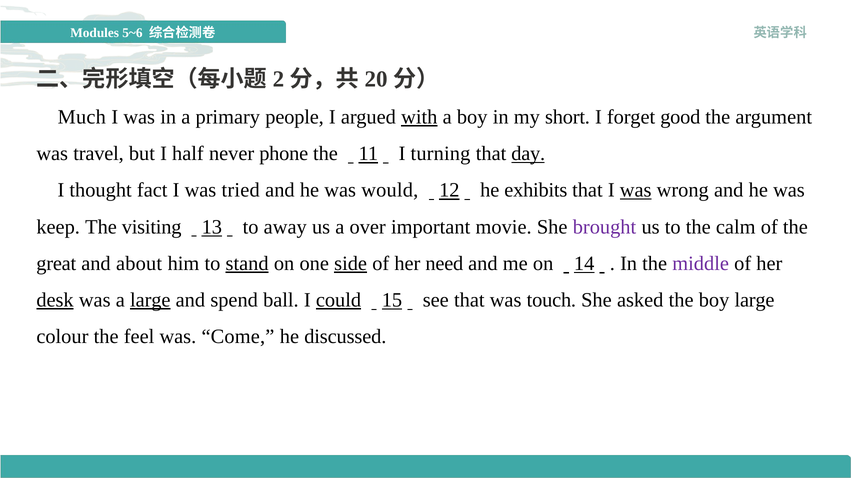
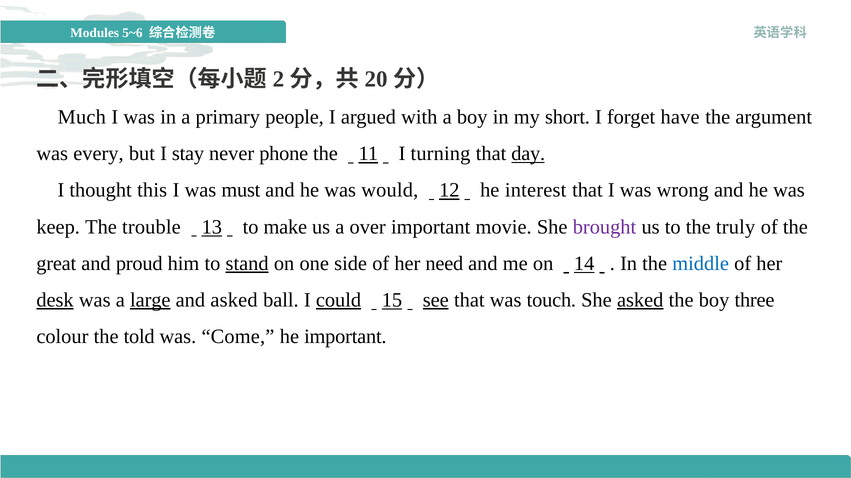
with underline: present -> none
good: good -> have
travel: travel -> every
half: half -> stay
fact: fact -> this
tried: tried -> must
exhibits: exhibits -> interest
was at (636, 191) underline: present -> none
visiting: visiting -> trouble
away: away -> make
calm: calm -> truly
about: about -> proud
side underline: present -> none
middle colour: purple -> blue
and spend: spend -> asked
see underline: none -> present
asked at (640, 301) underline: none -> present
boy large: large -> three
feel: feel -> told
he discussed: discussed -> important
